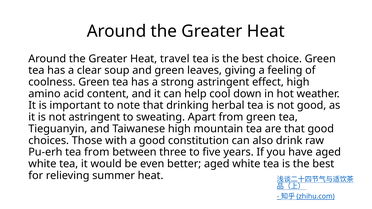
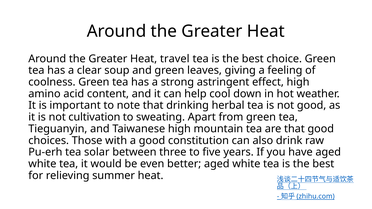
not astringent: astringent -> cultivation
tea from: from -> solar
